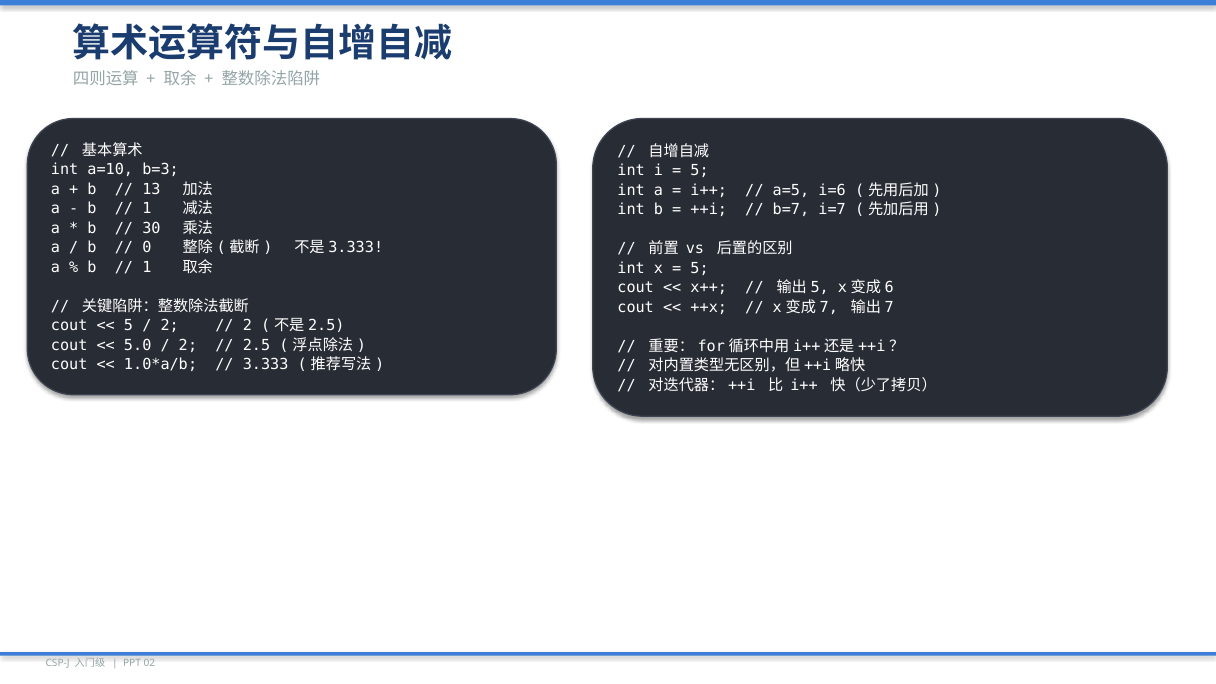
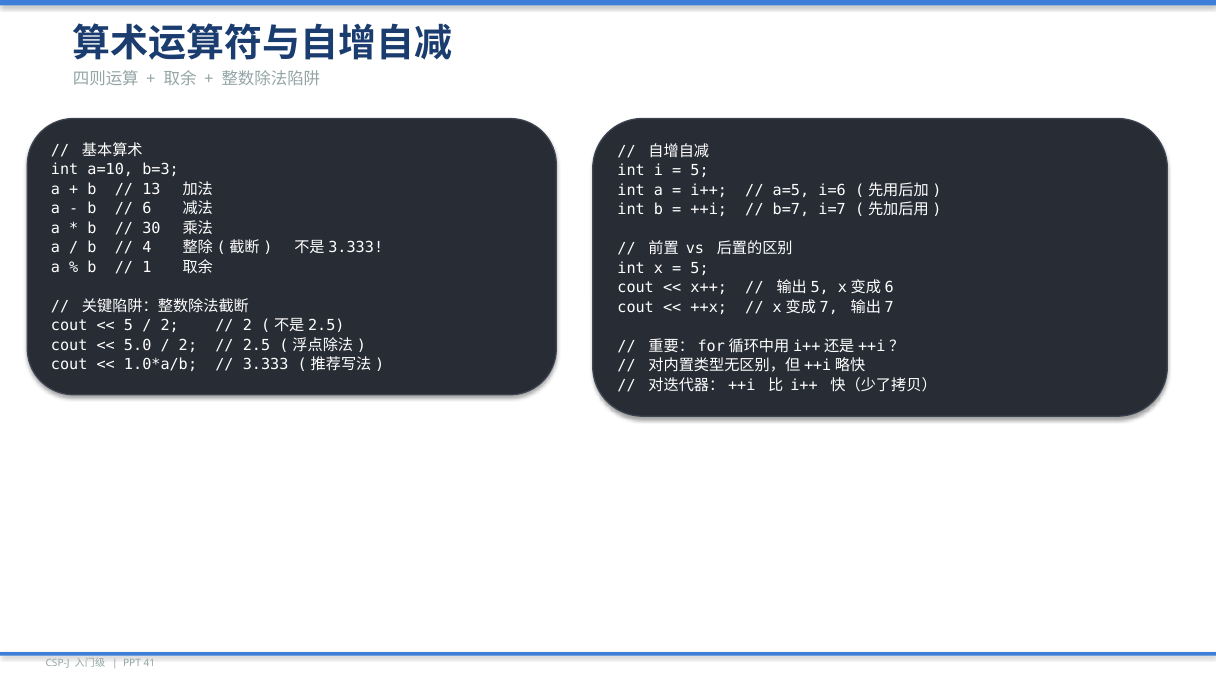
1 at (147, 209): 1 -> 6
0: 0 -> 4
02: 02 -> 41
